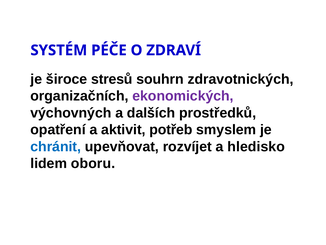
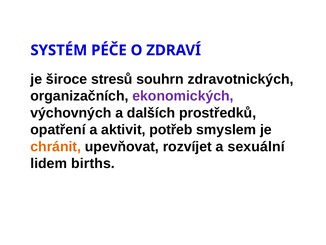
chránit colour: blue -> orange
hledisko: hledisko -> sexuální
oboru: oboru -> births
